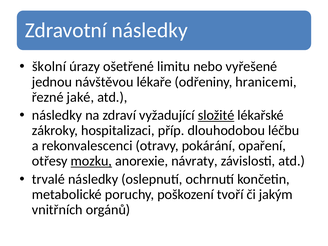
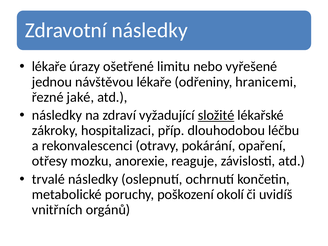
školní at (49, 67): školní -> lékaře
mozku underline: present -> none
návraty: návraty -> reaguje
tvoří: tvoří -> okolí
jakým: jakým -> uvidíš
